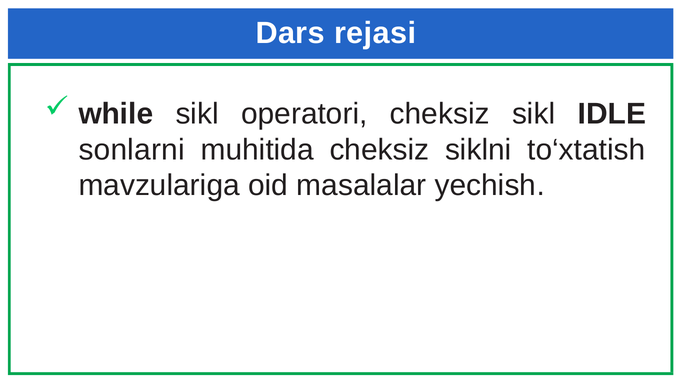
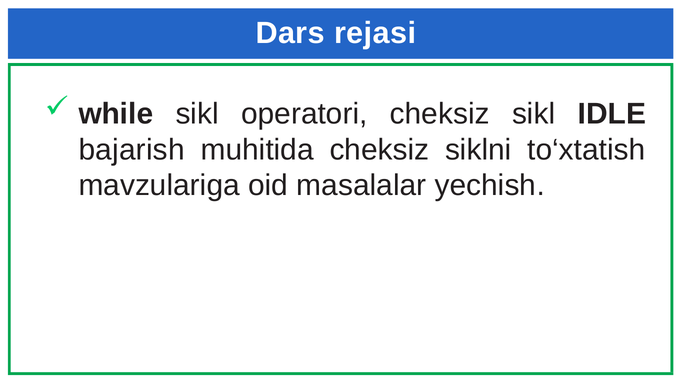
sonlarni: sonlarni -> bajarish
